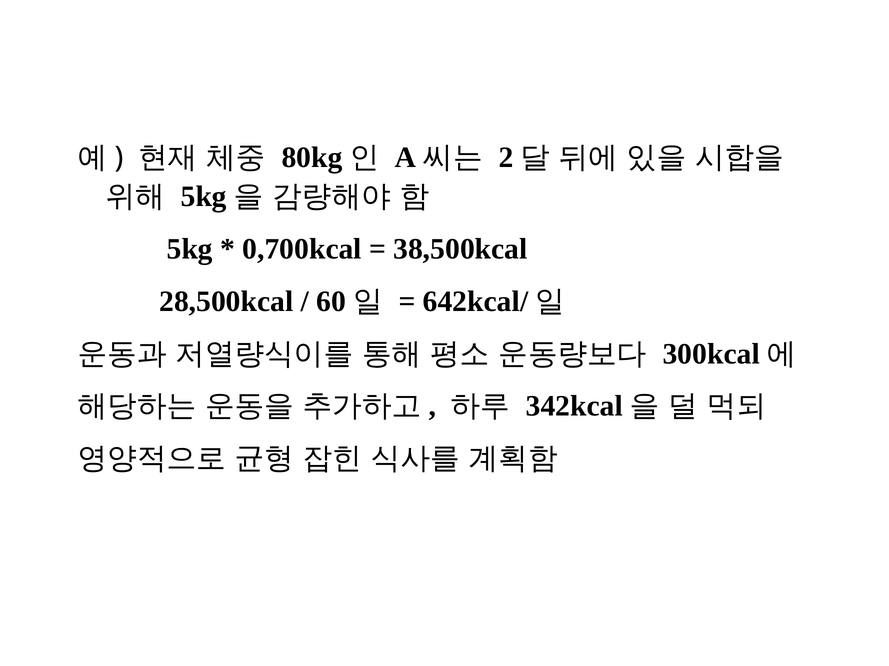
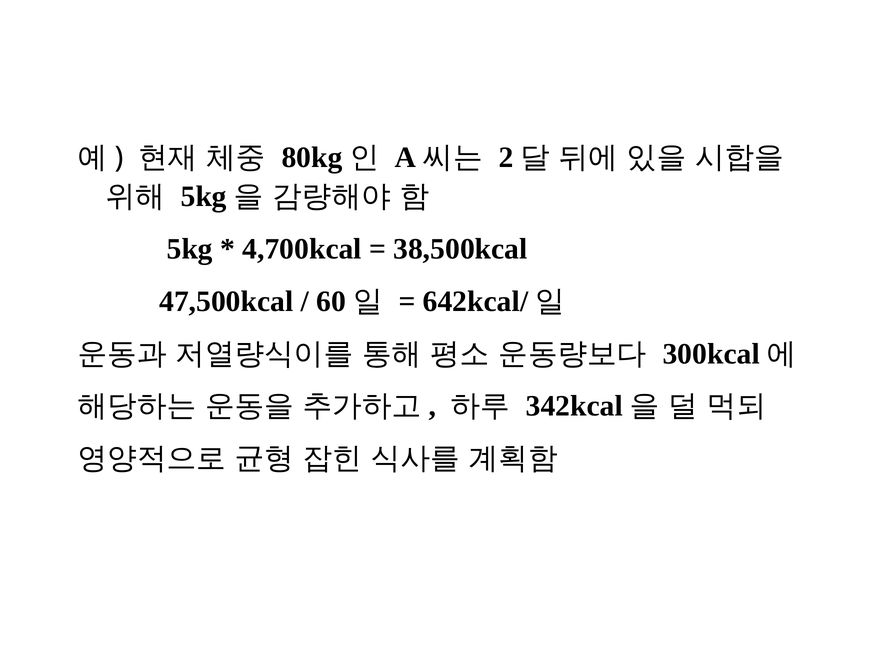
0,700kcal: 0,700kcal -> 4,700kcal
28,500kcal: 28,500kcal -> 47,500kcal
